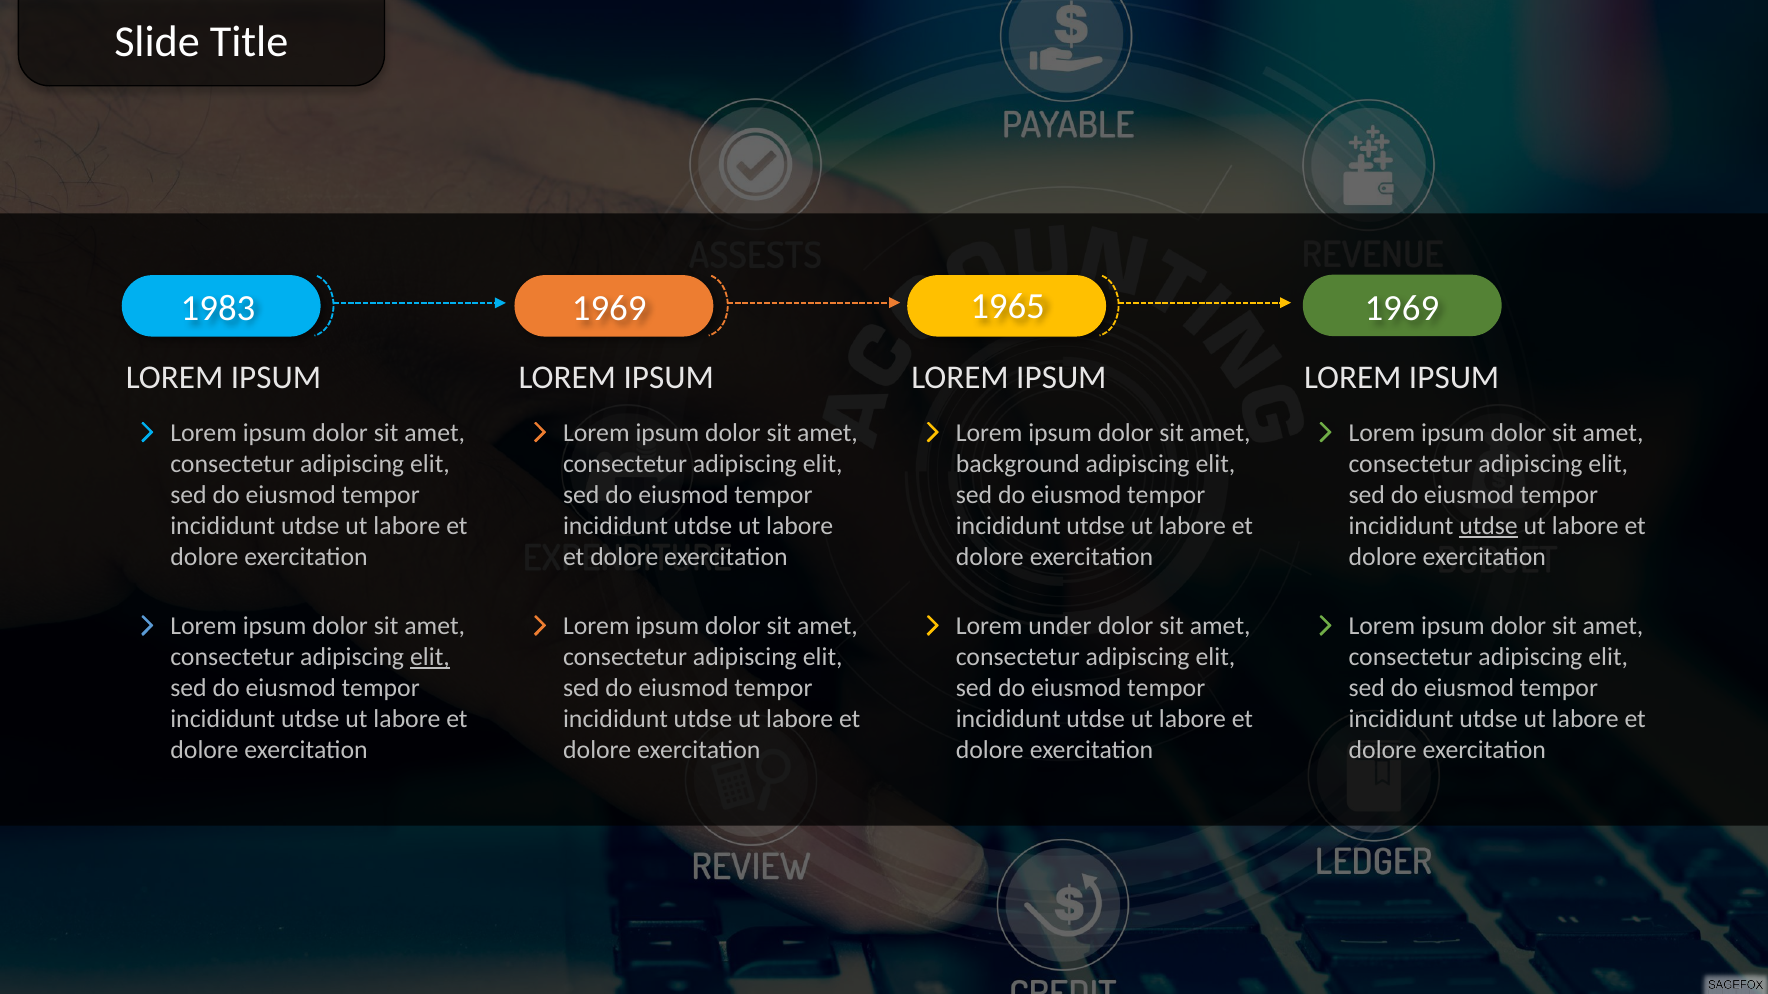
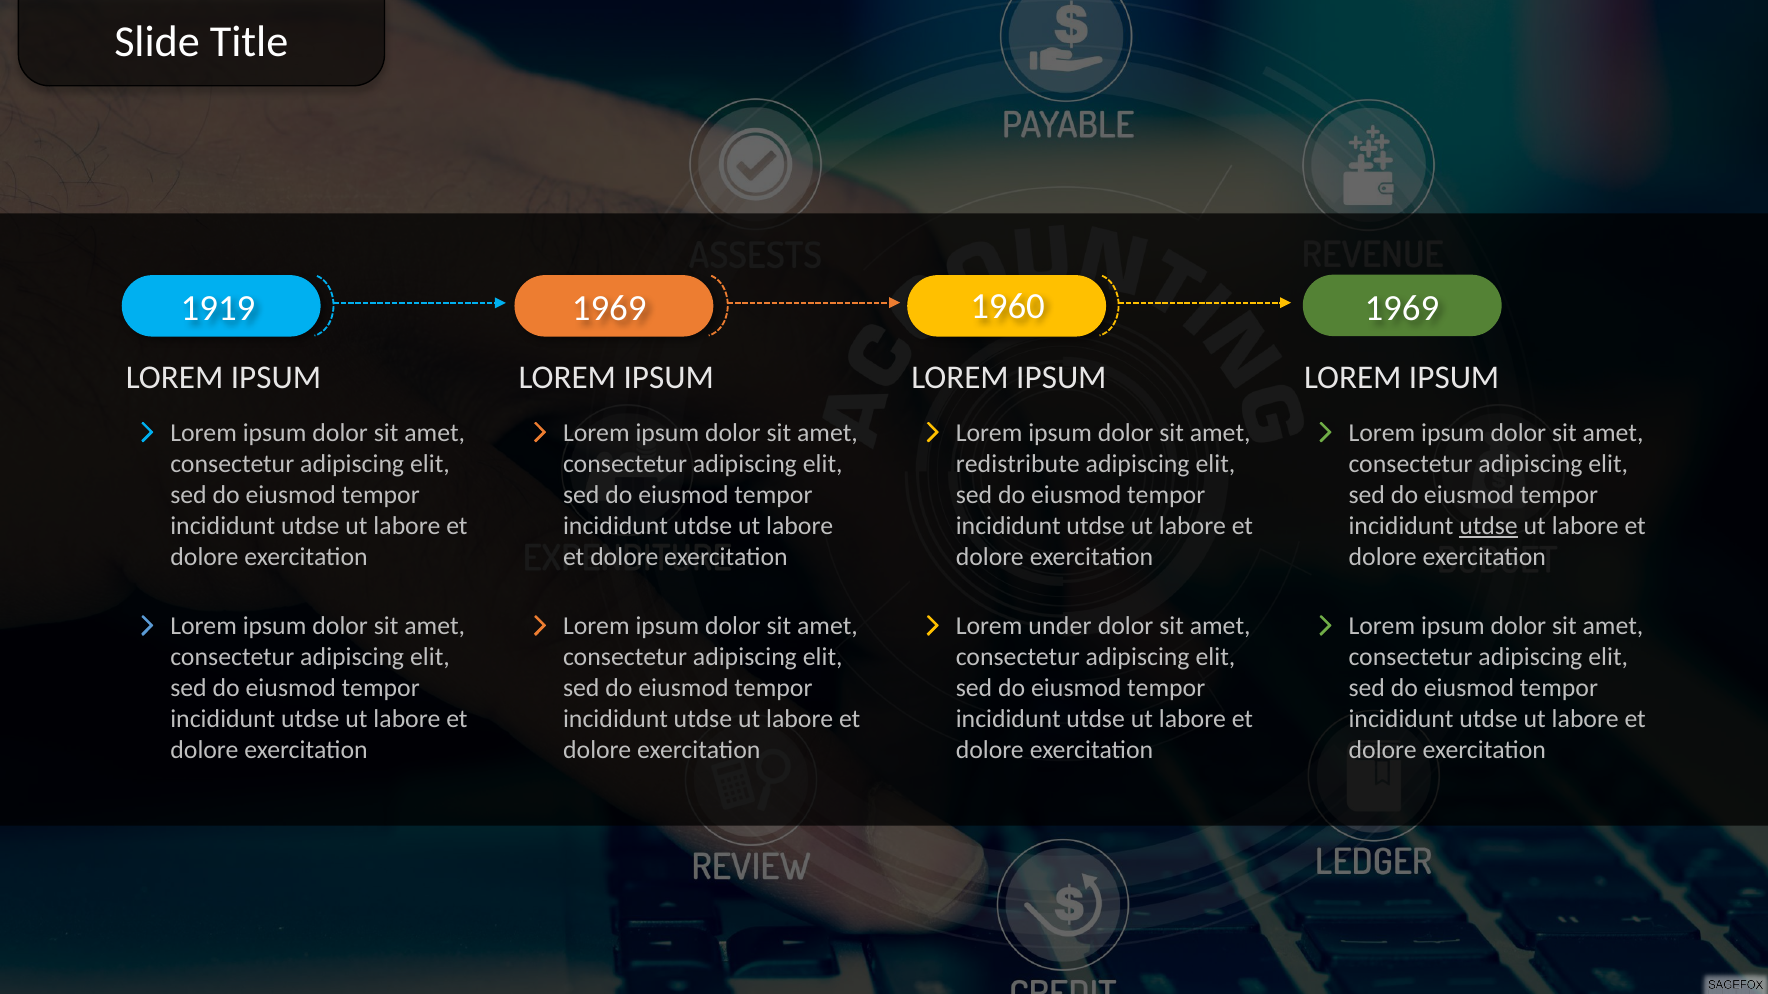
1983: 1983 -> 1919
1965: 1965 -> 1960
background: background -> redistribute
elit at (430, 657) underline: present -> none
